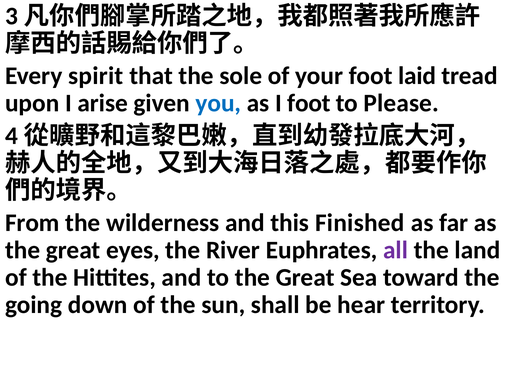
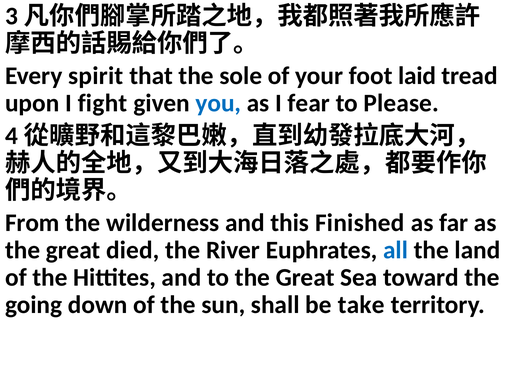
arise: arise -> fight
I foot: foot -> fear
eyes: eyes -> died
all colour: purple -> blue
hear: hear -> take
